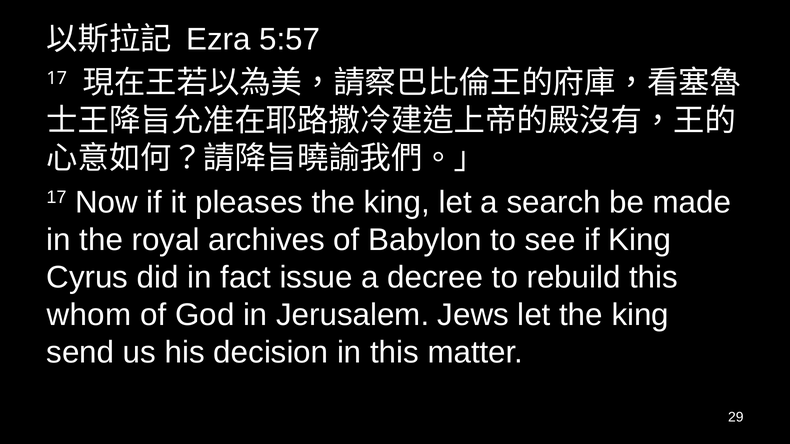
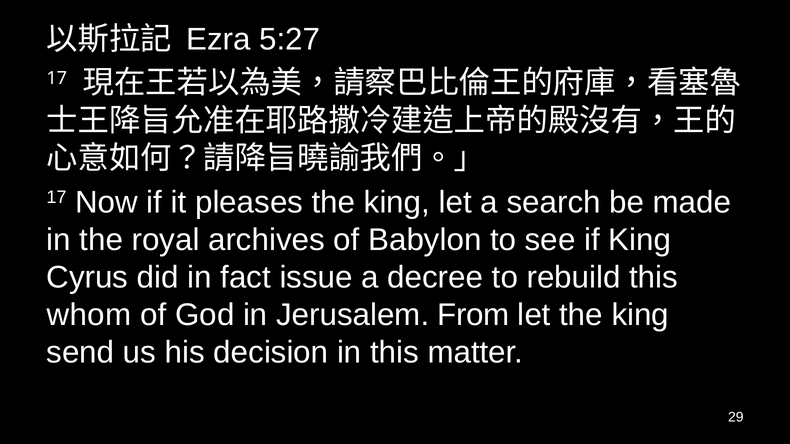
5:57: 5:57 -> 5:27
Jews: Jews -> From
